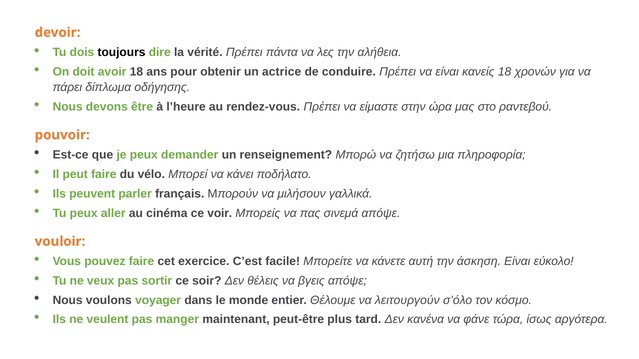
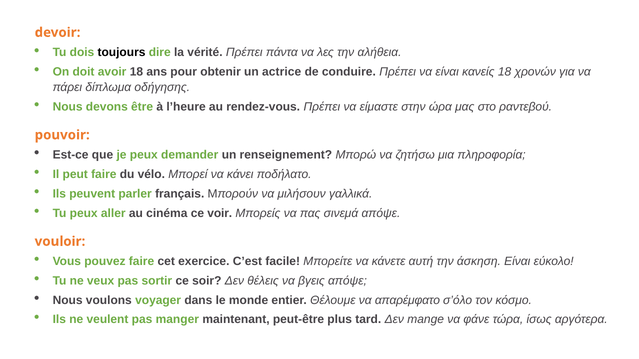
λειτουργούν: λειτουργούν -> απαρέμφατο
κανένα: κανένα -> mange
